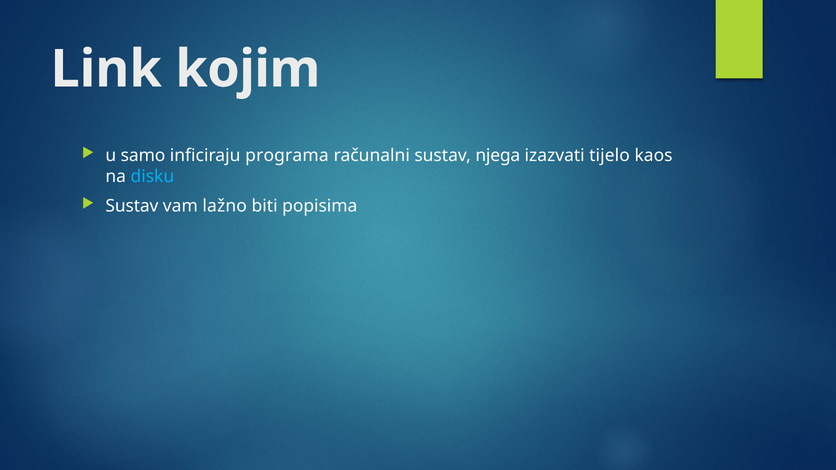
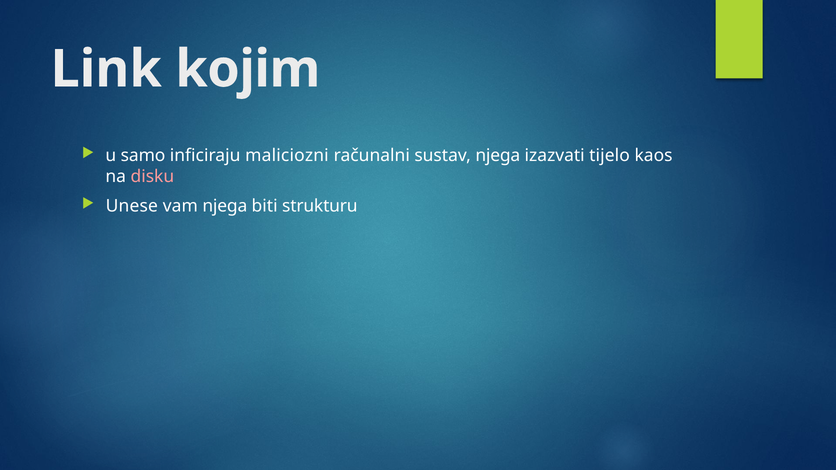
programa: programa -> maliciozni
disku colour: light blue -> pink
Sustav at (132, 206): Sustav -> Unese
vam lažno: lažno -> njega
popisima: popisima -> strukturu
